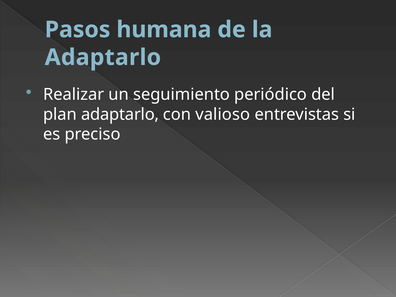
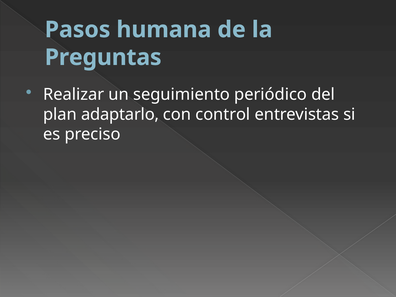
Adaptarlo at (103, 57): Adaptarlo -> Preguntas
valioso: valioso -> control
